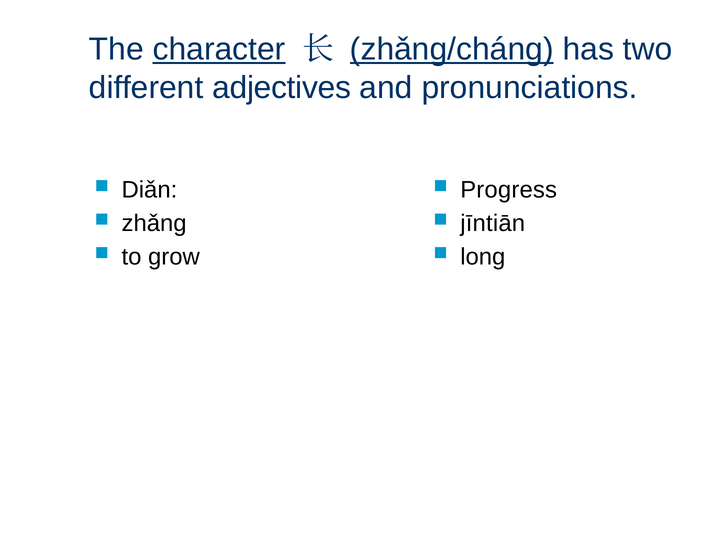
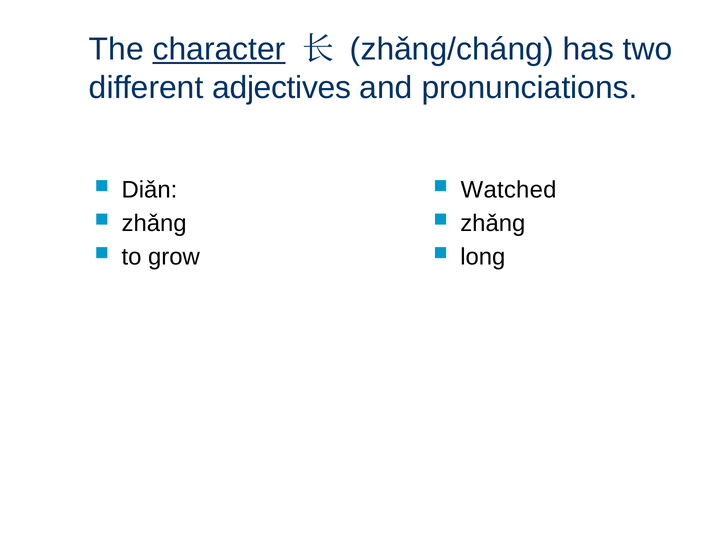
zhǎng/cháng underline: present -> none
Progress: Progress -> Watched
jīntiān at (493, 224): jīntiān -> zhǎng
